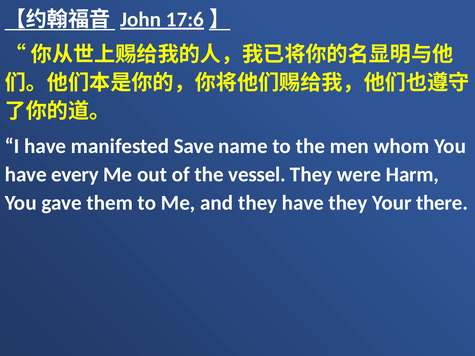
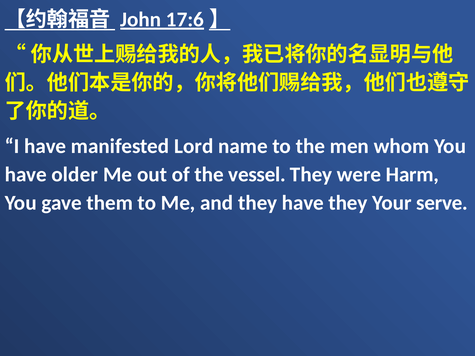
Save: Save -> Lord
every: every -> older
there: there -> serve
